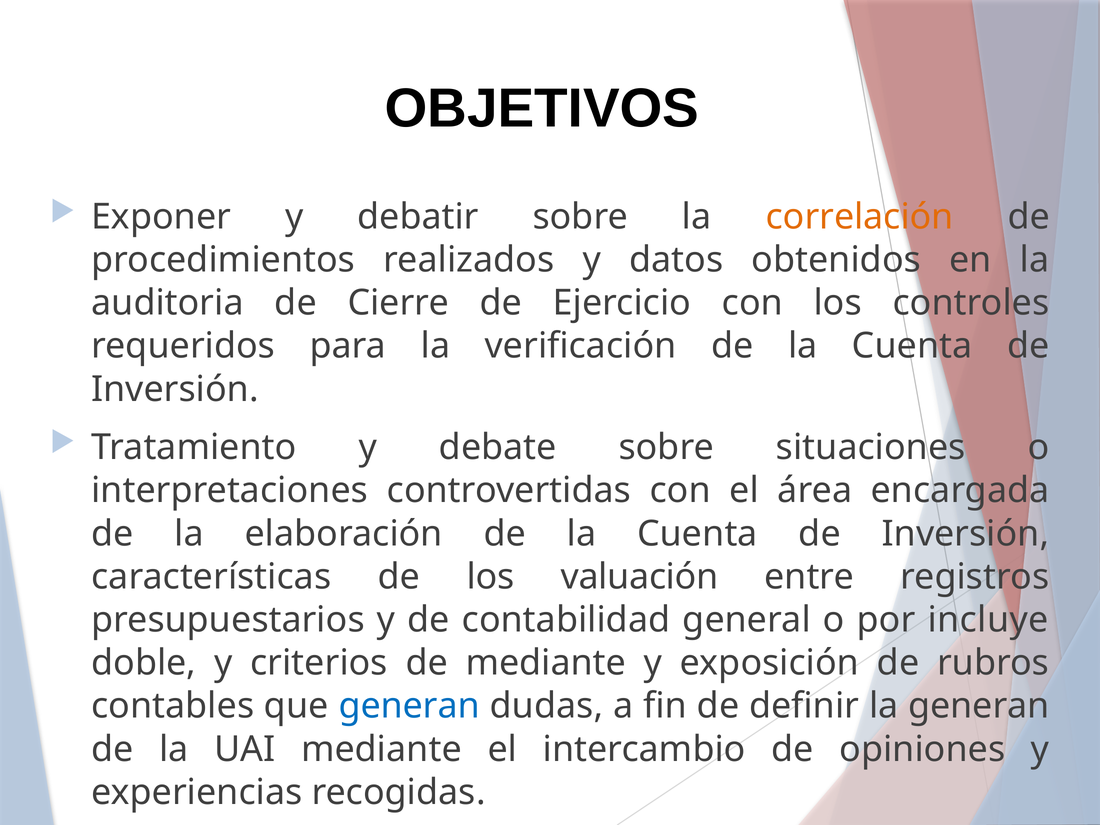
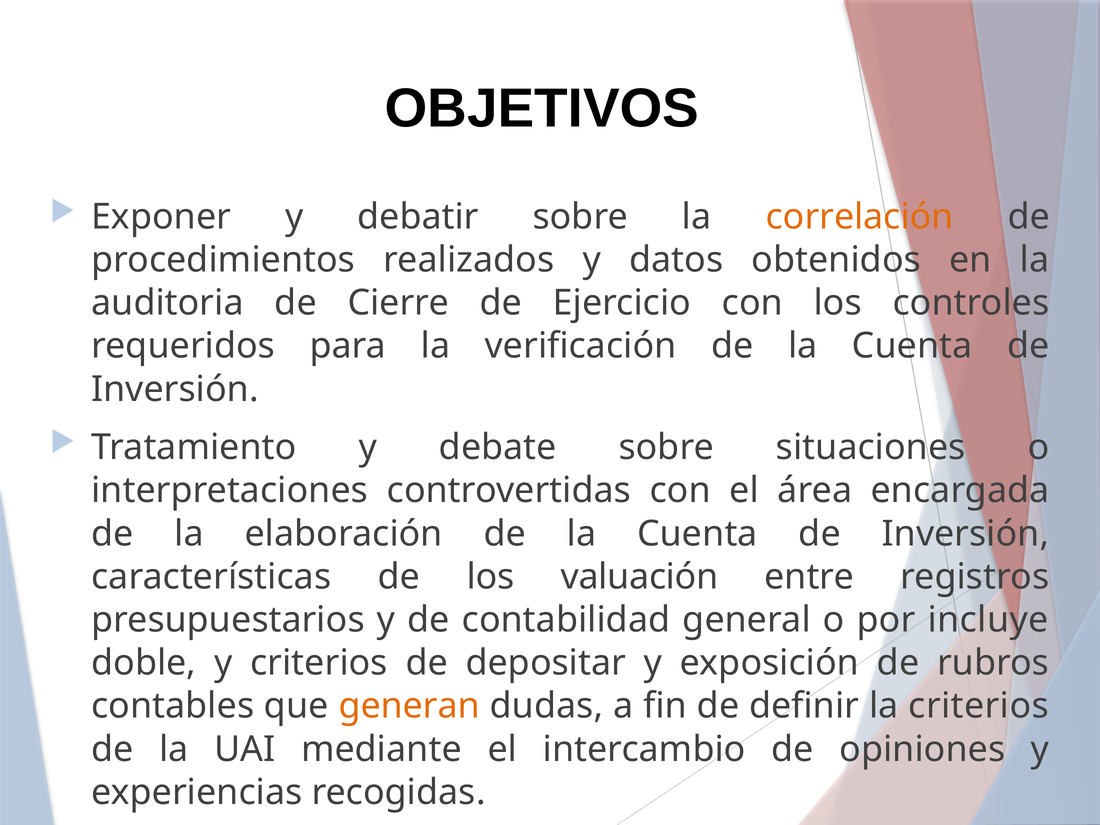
de mediante: mediante -> depositar
generan at (409, 706) colour: blue -> orange
la generan: generan -> criterios
